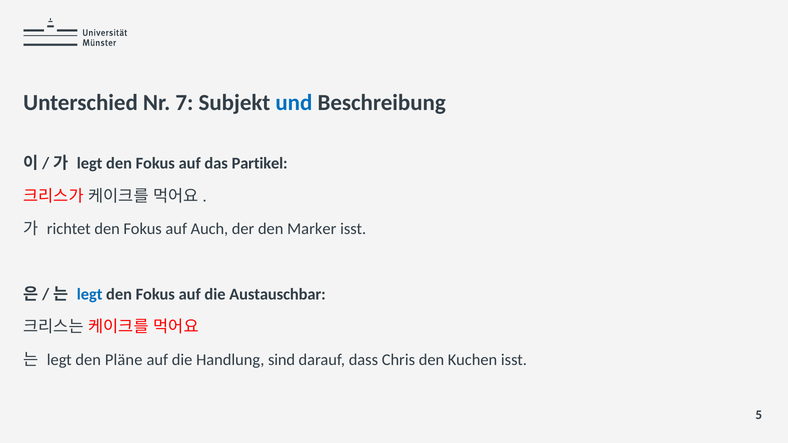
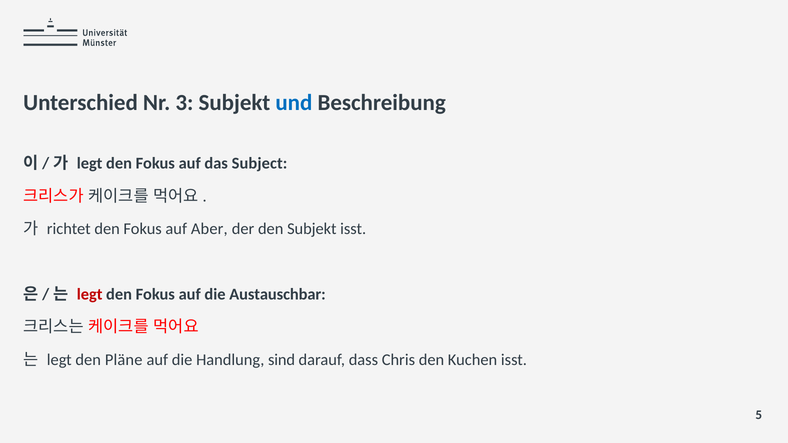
7: 7 -> 3
Partikel: Partikel -> Subject
Auch: Auch -> Aber
den Marker: Marker -> Subjekt
legt at (90, 294) colour: blue -> red
